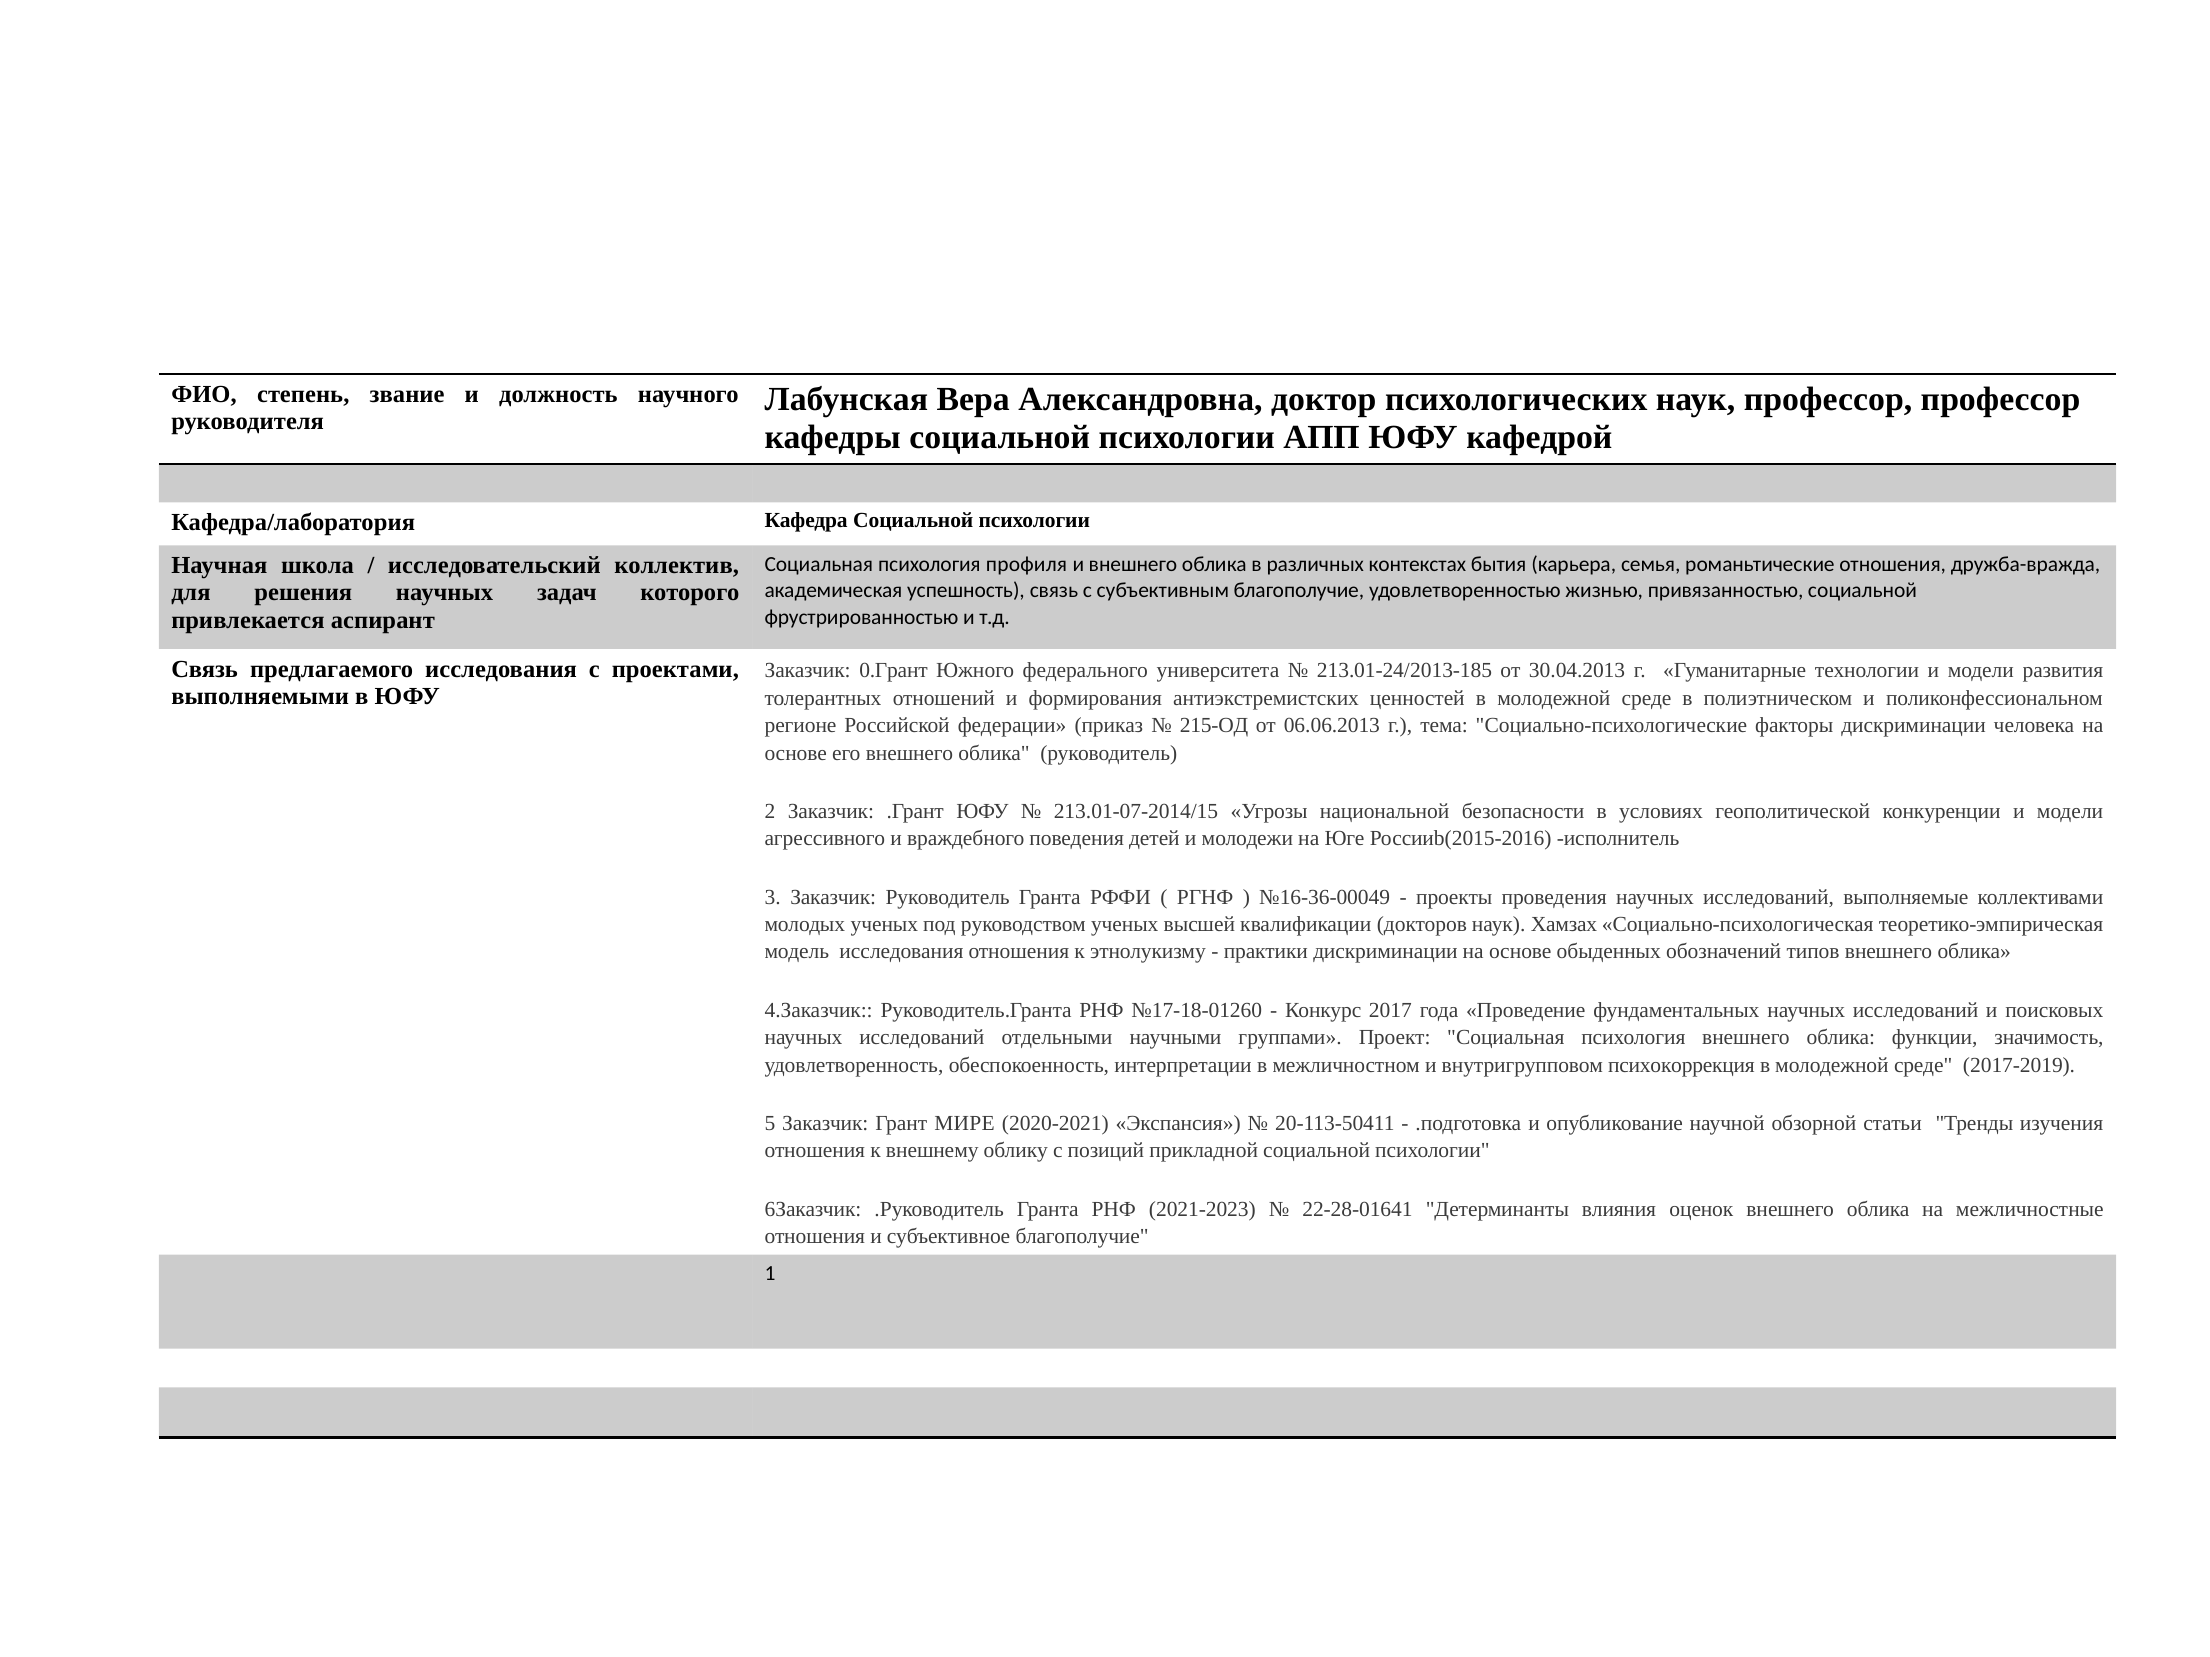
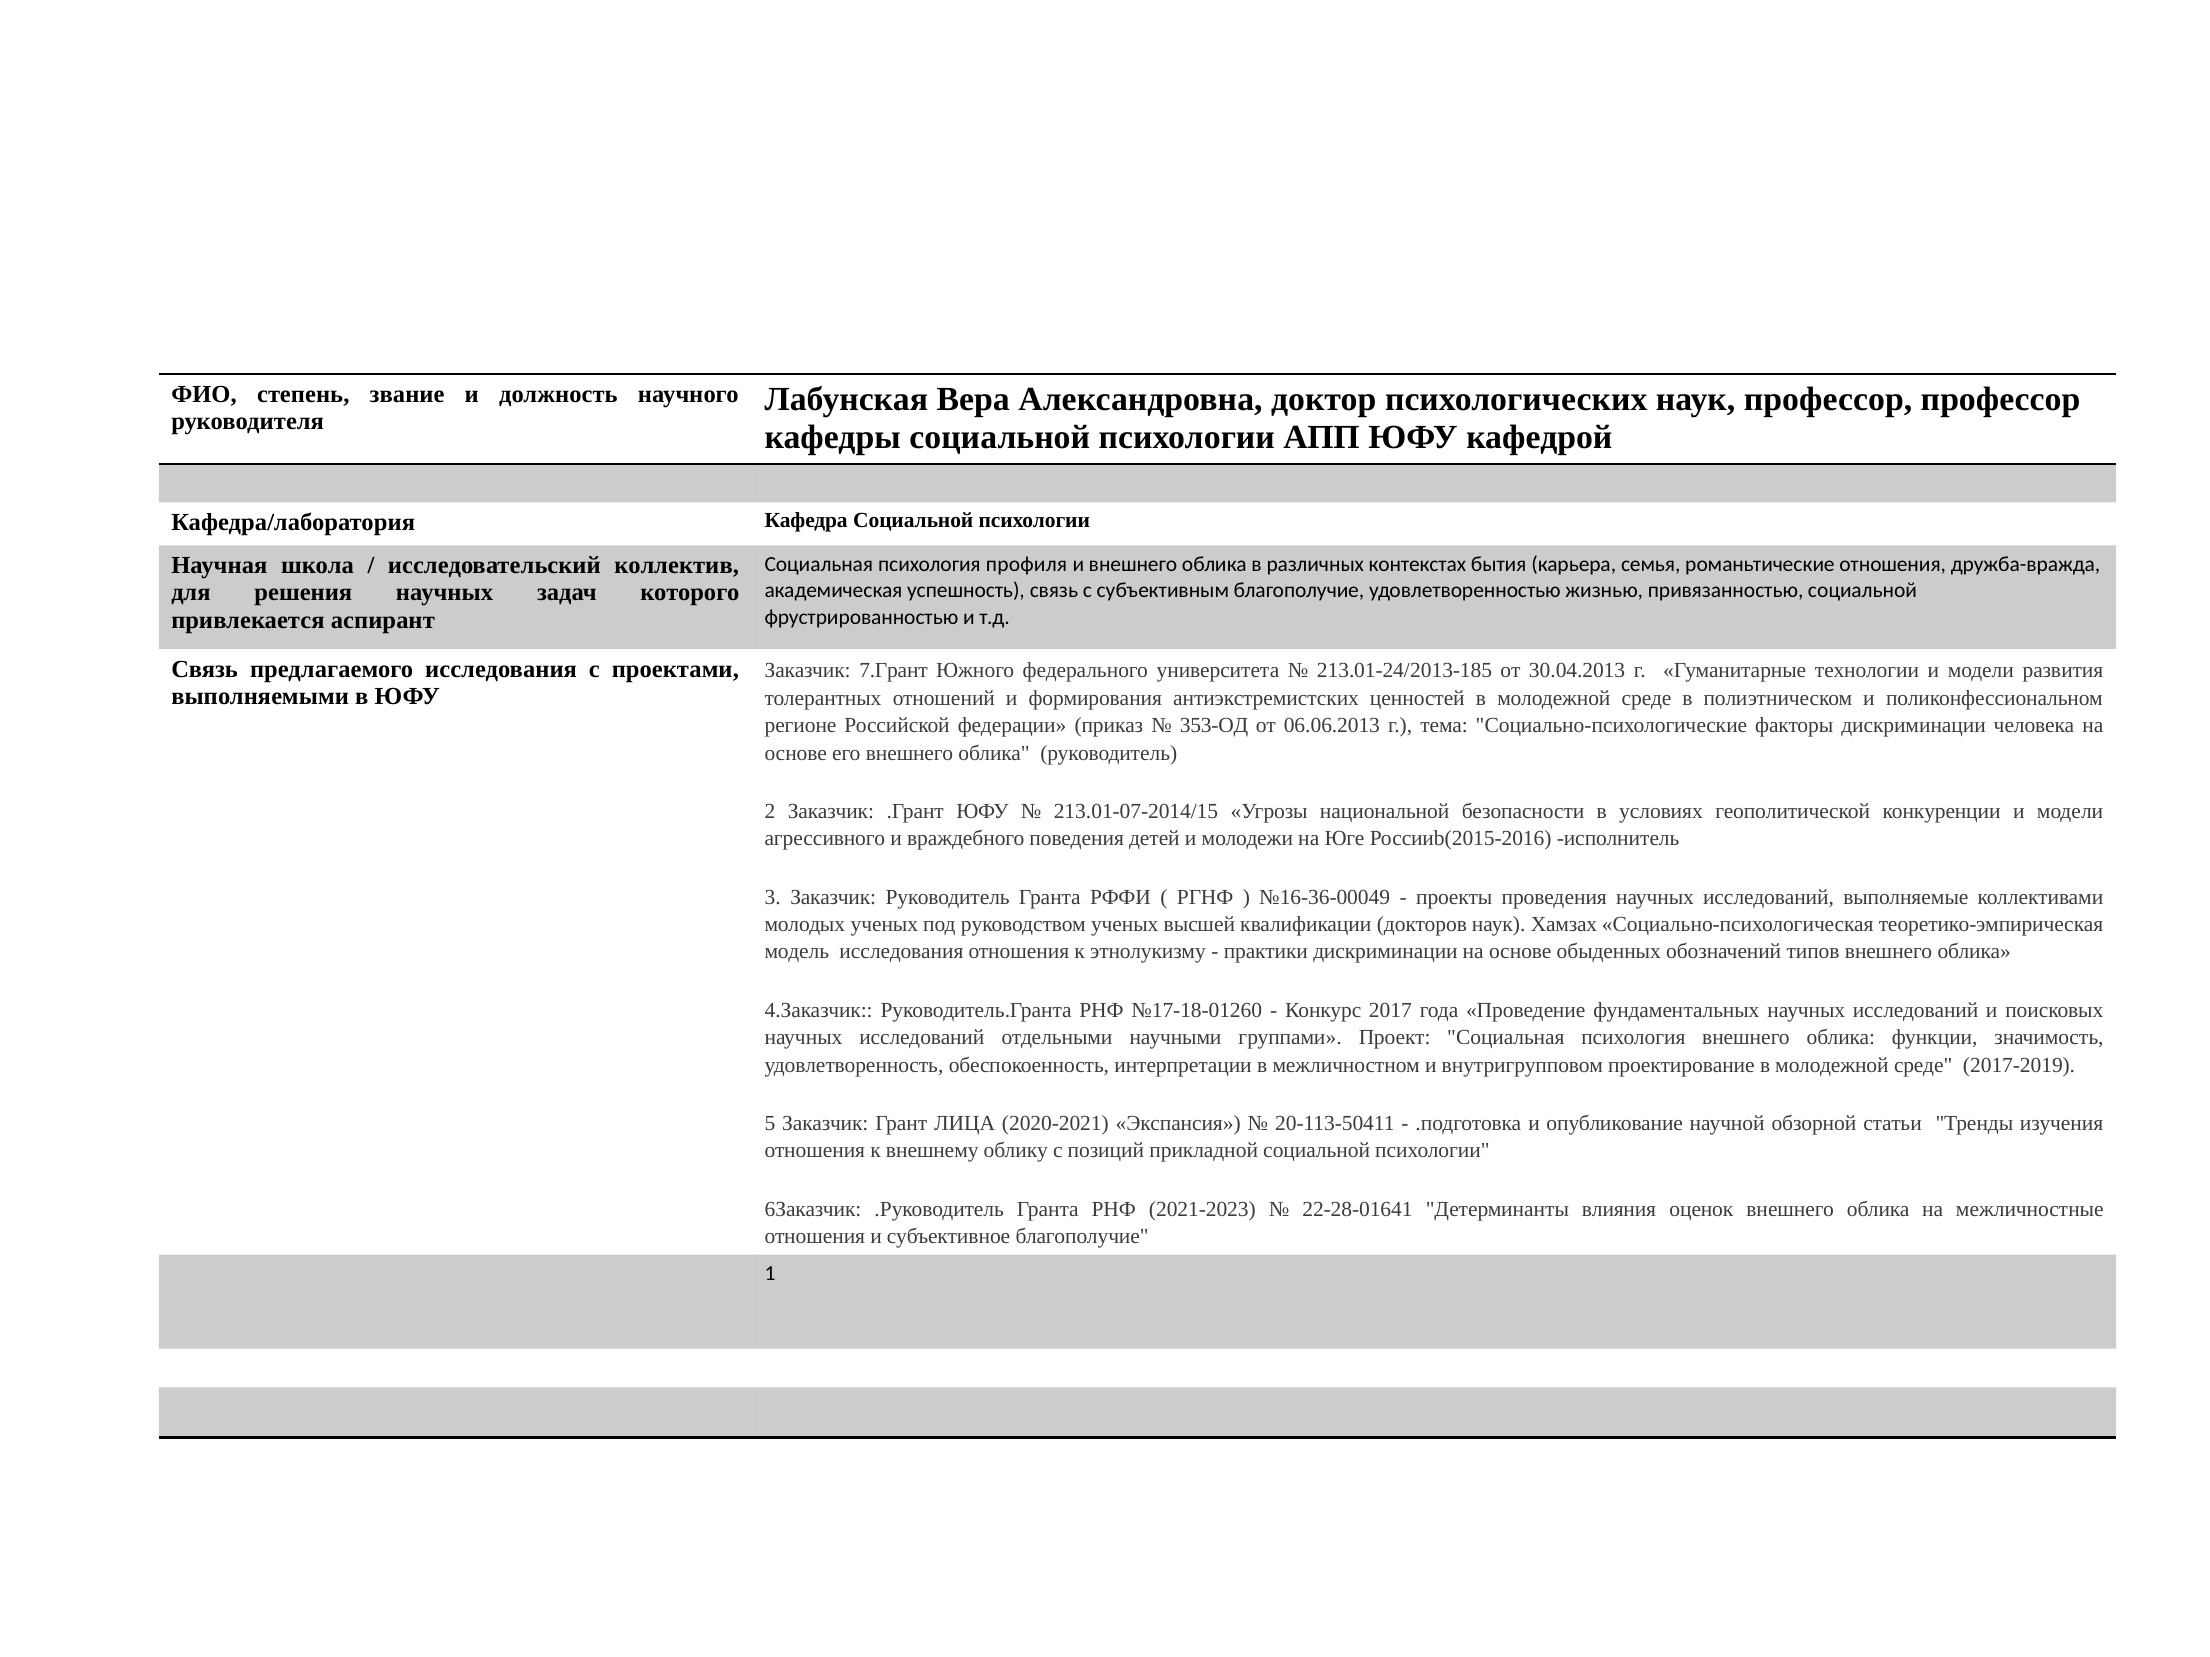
0.Грант: 0.Грант -> 7.Грант
215-ОД: 215-ОД -> 353-ОД
психокоррекция: психокоррекция -> проектирование
МИРЕ: МИРЕ -> ЛИЦА
